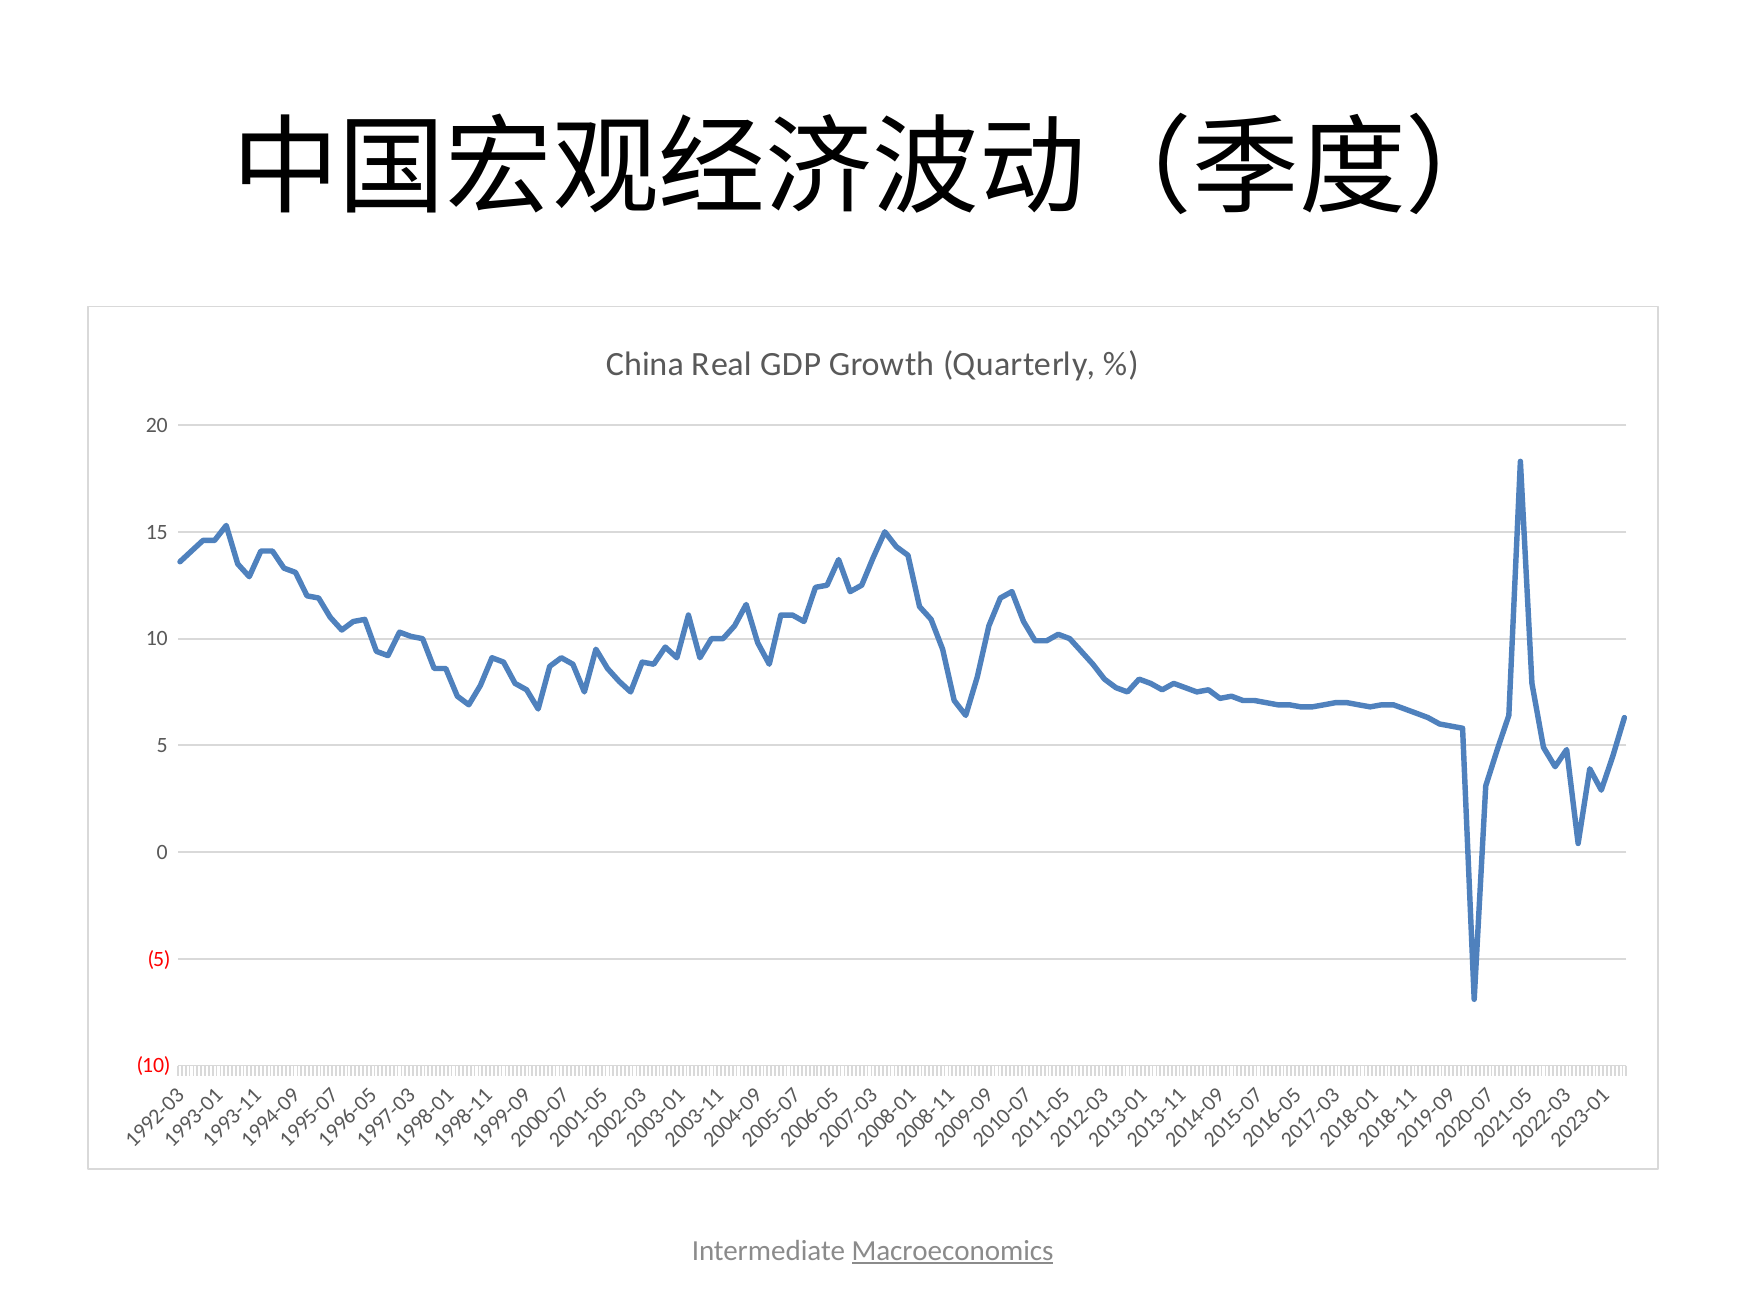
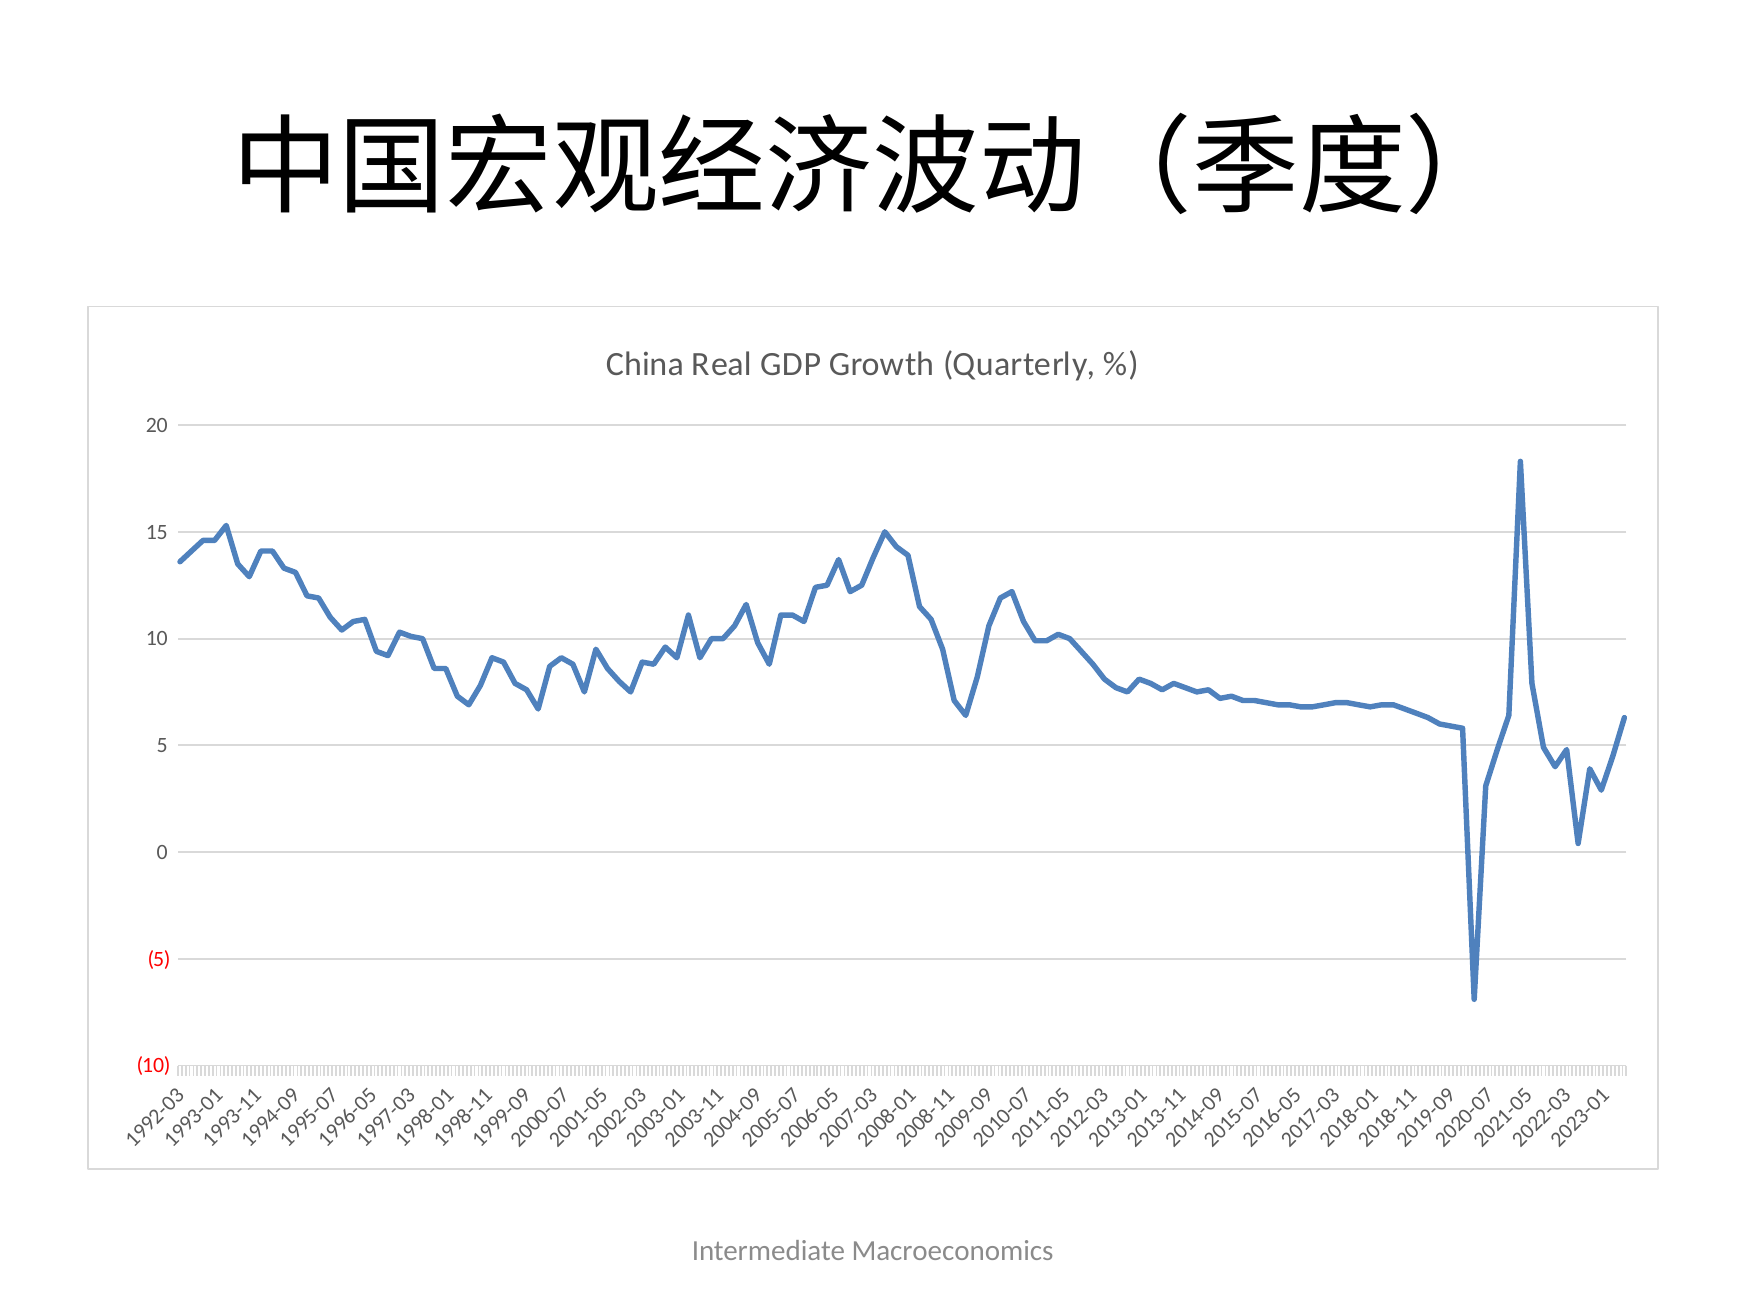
Macroeconomics underline: present -> none
